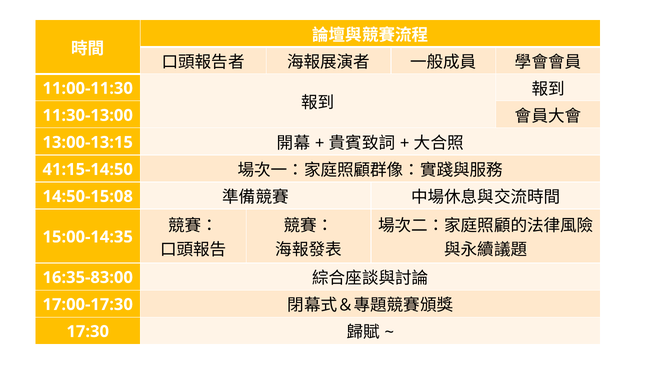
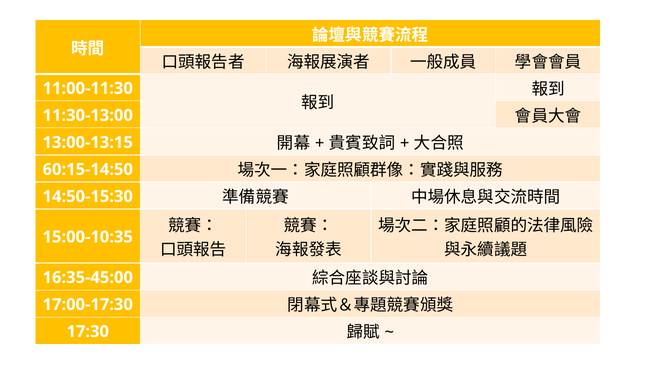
41:15-14:50: 41:15-14:50 -> 60:15-14:50
14:50-15:08: 14:50-15:08 -> 14:50-15:30
15:00-14:35: 15:00-14:35 -> 15:00-10:35
16:35-83:00: 16:35-83:00 -> 16:35-45:00
